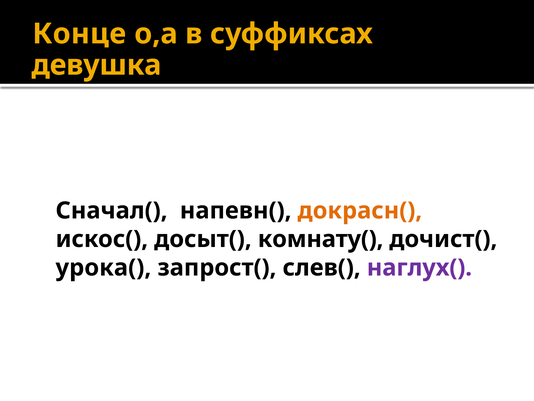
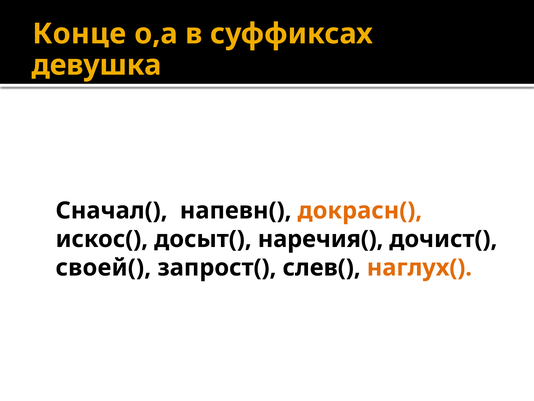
комнату(: комнату( -> наречия(
урока(: урока( -> своей(
наглух( colour: purple -> orange
